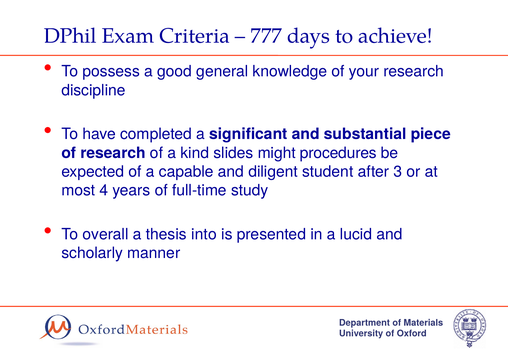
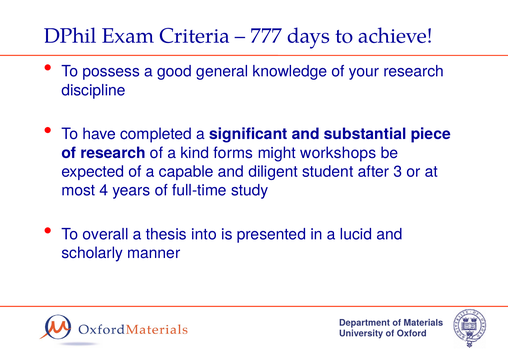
slides: slides -> forms
procedures: procedures -> workshops
